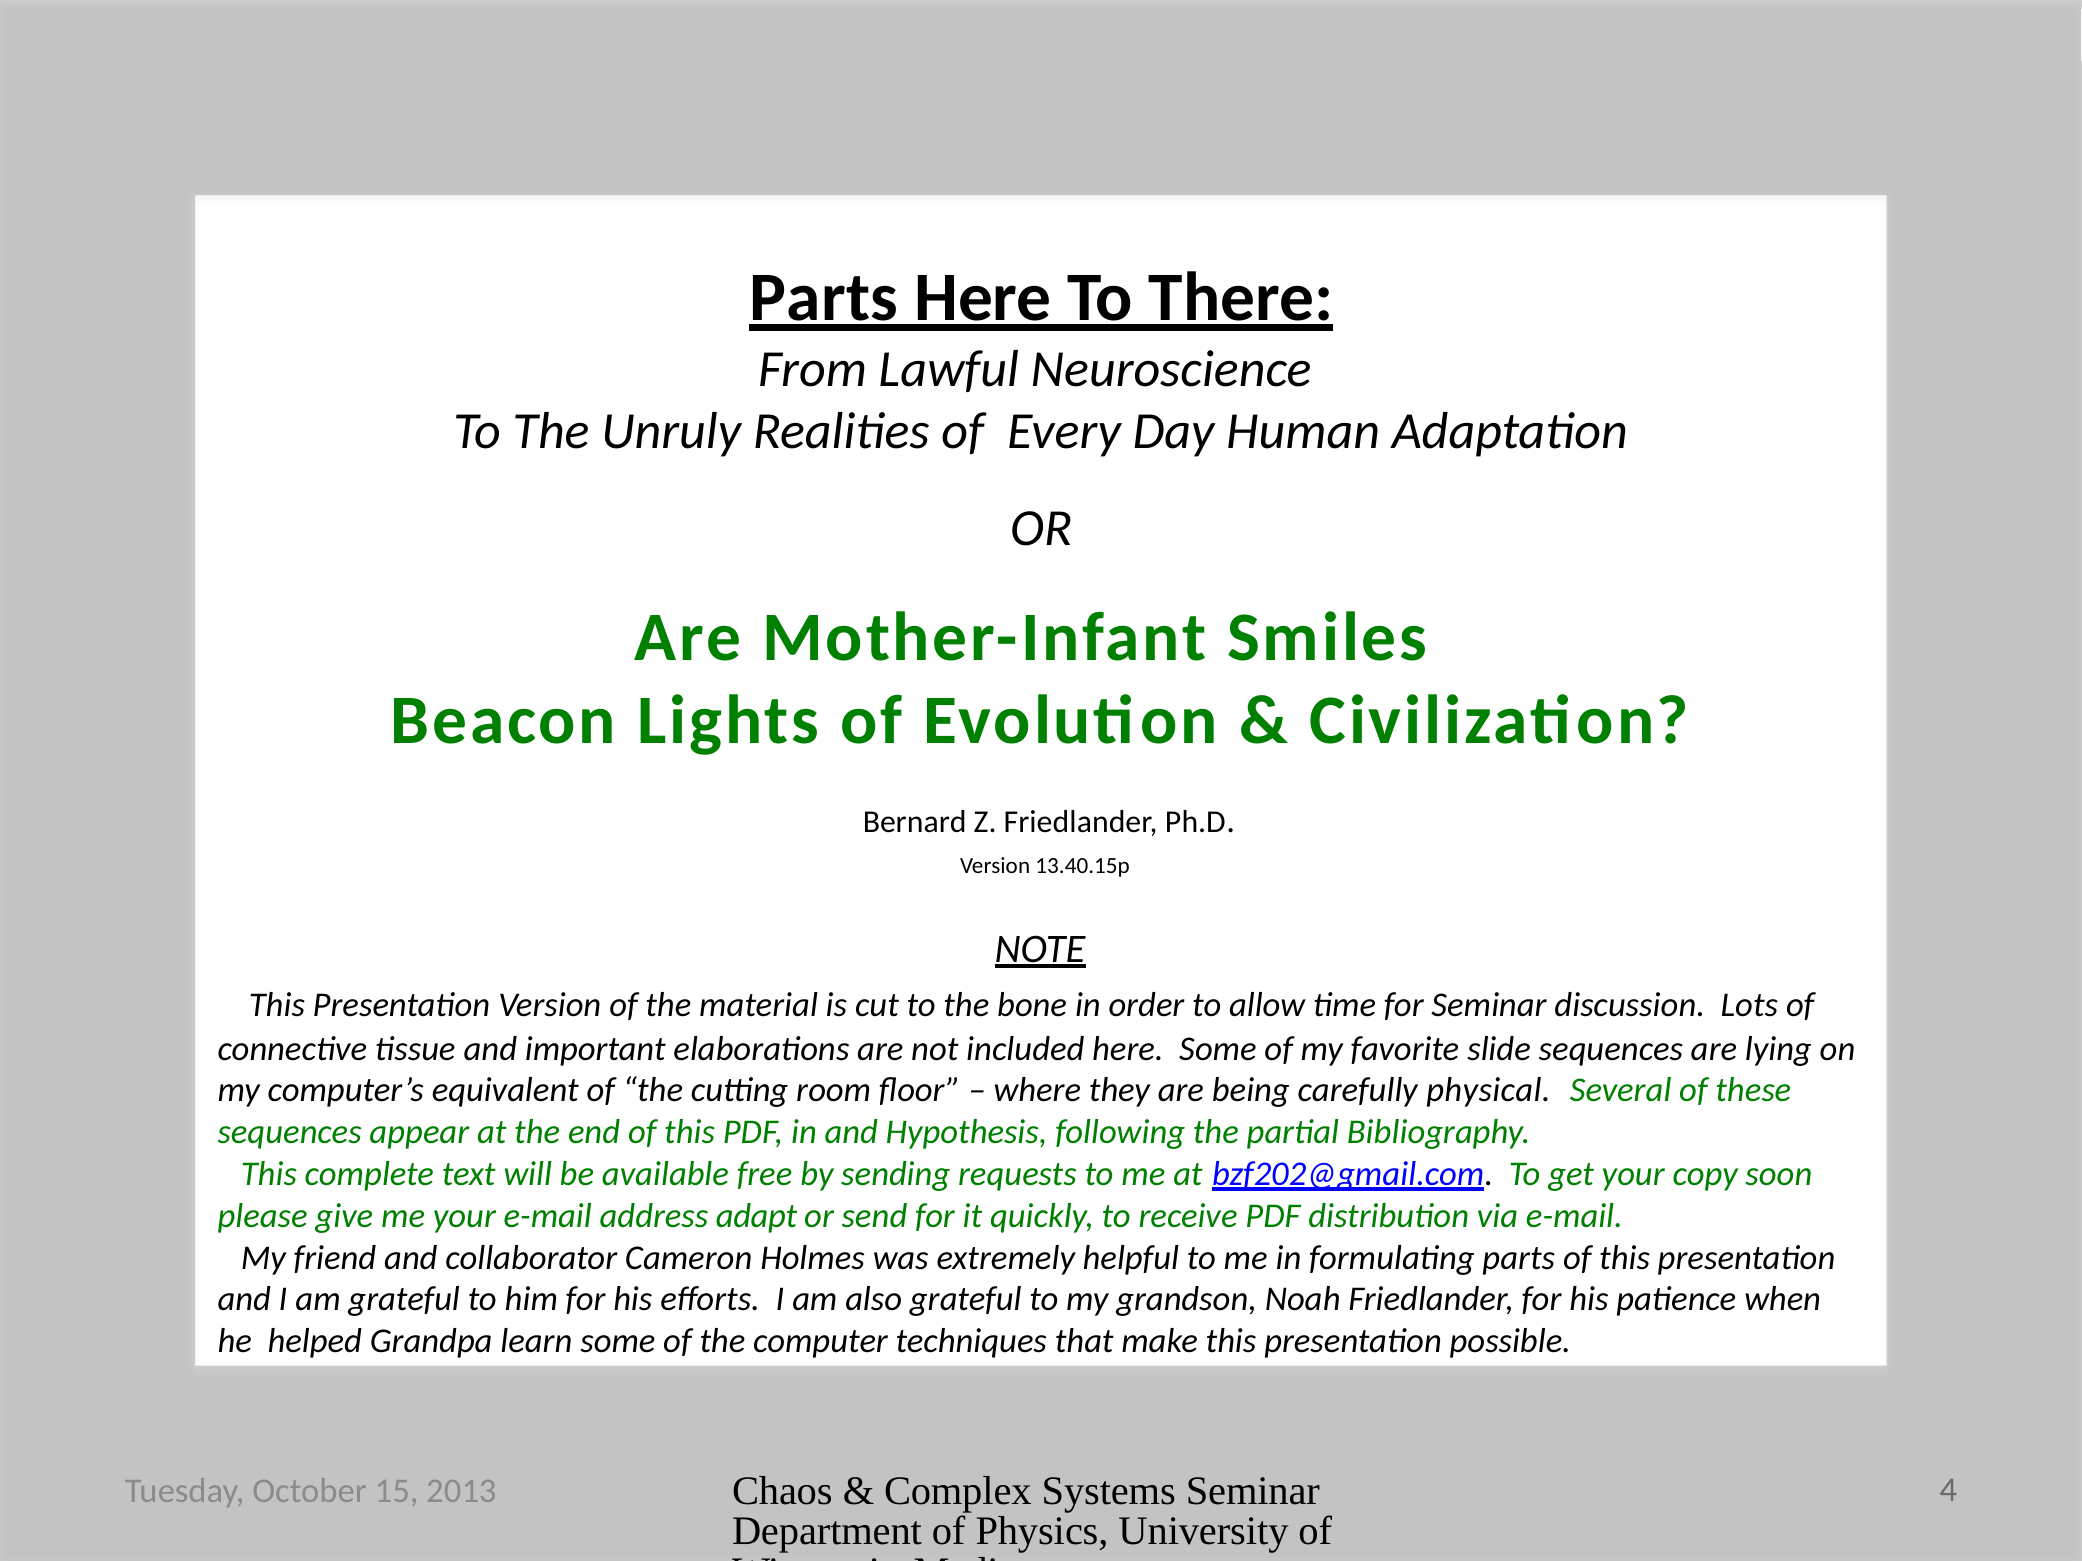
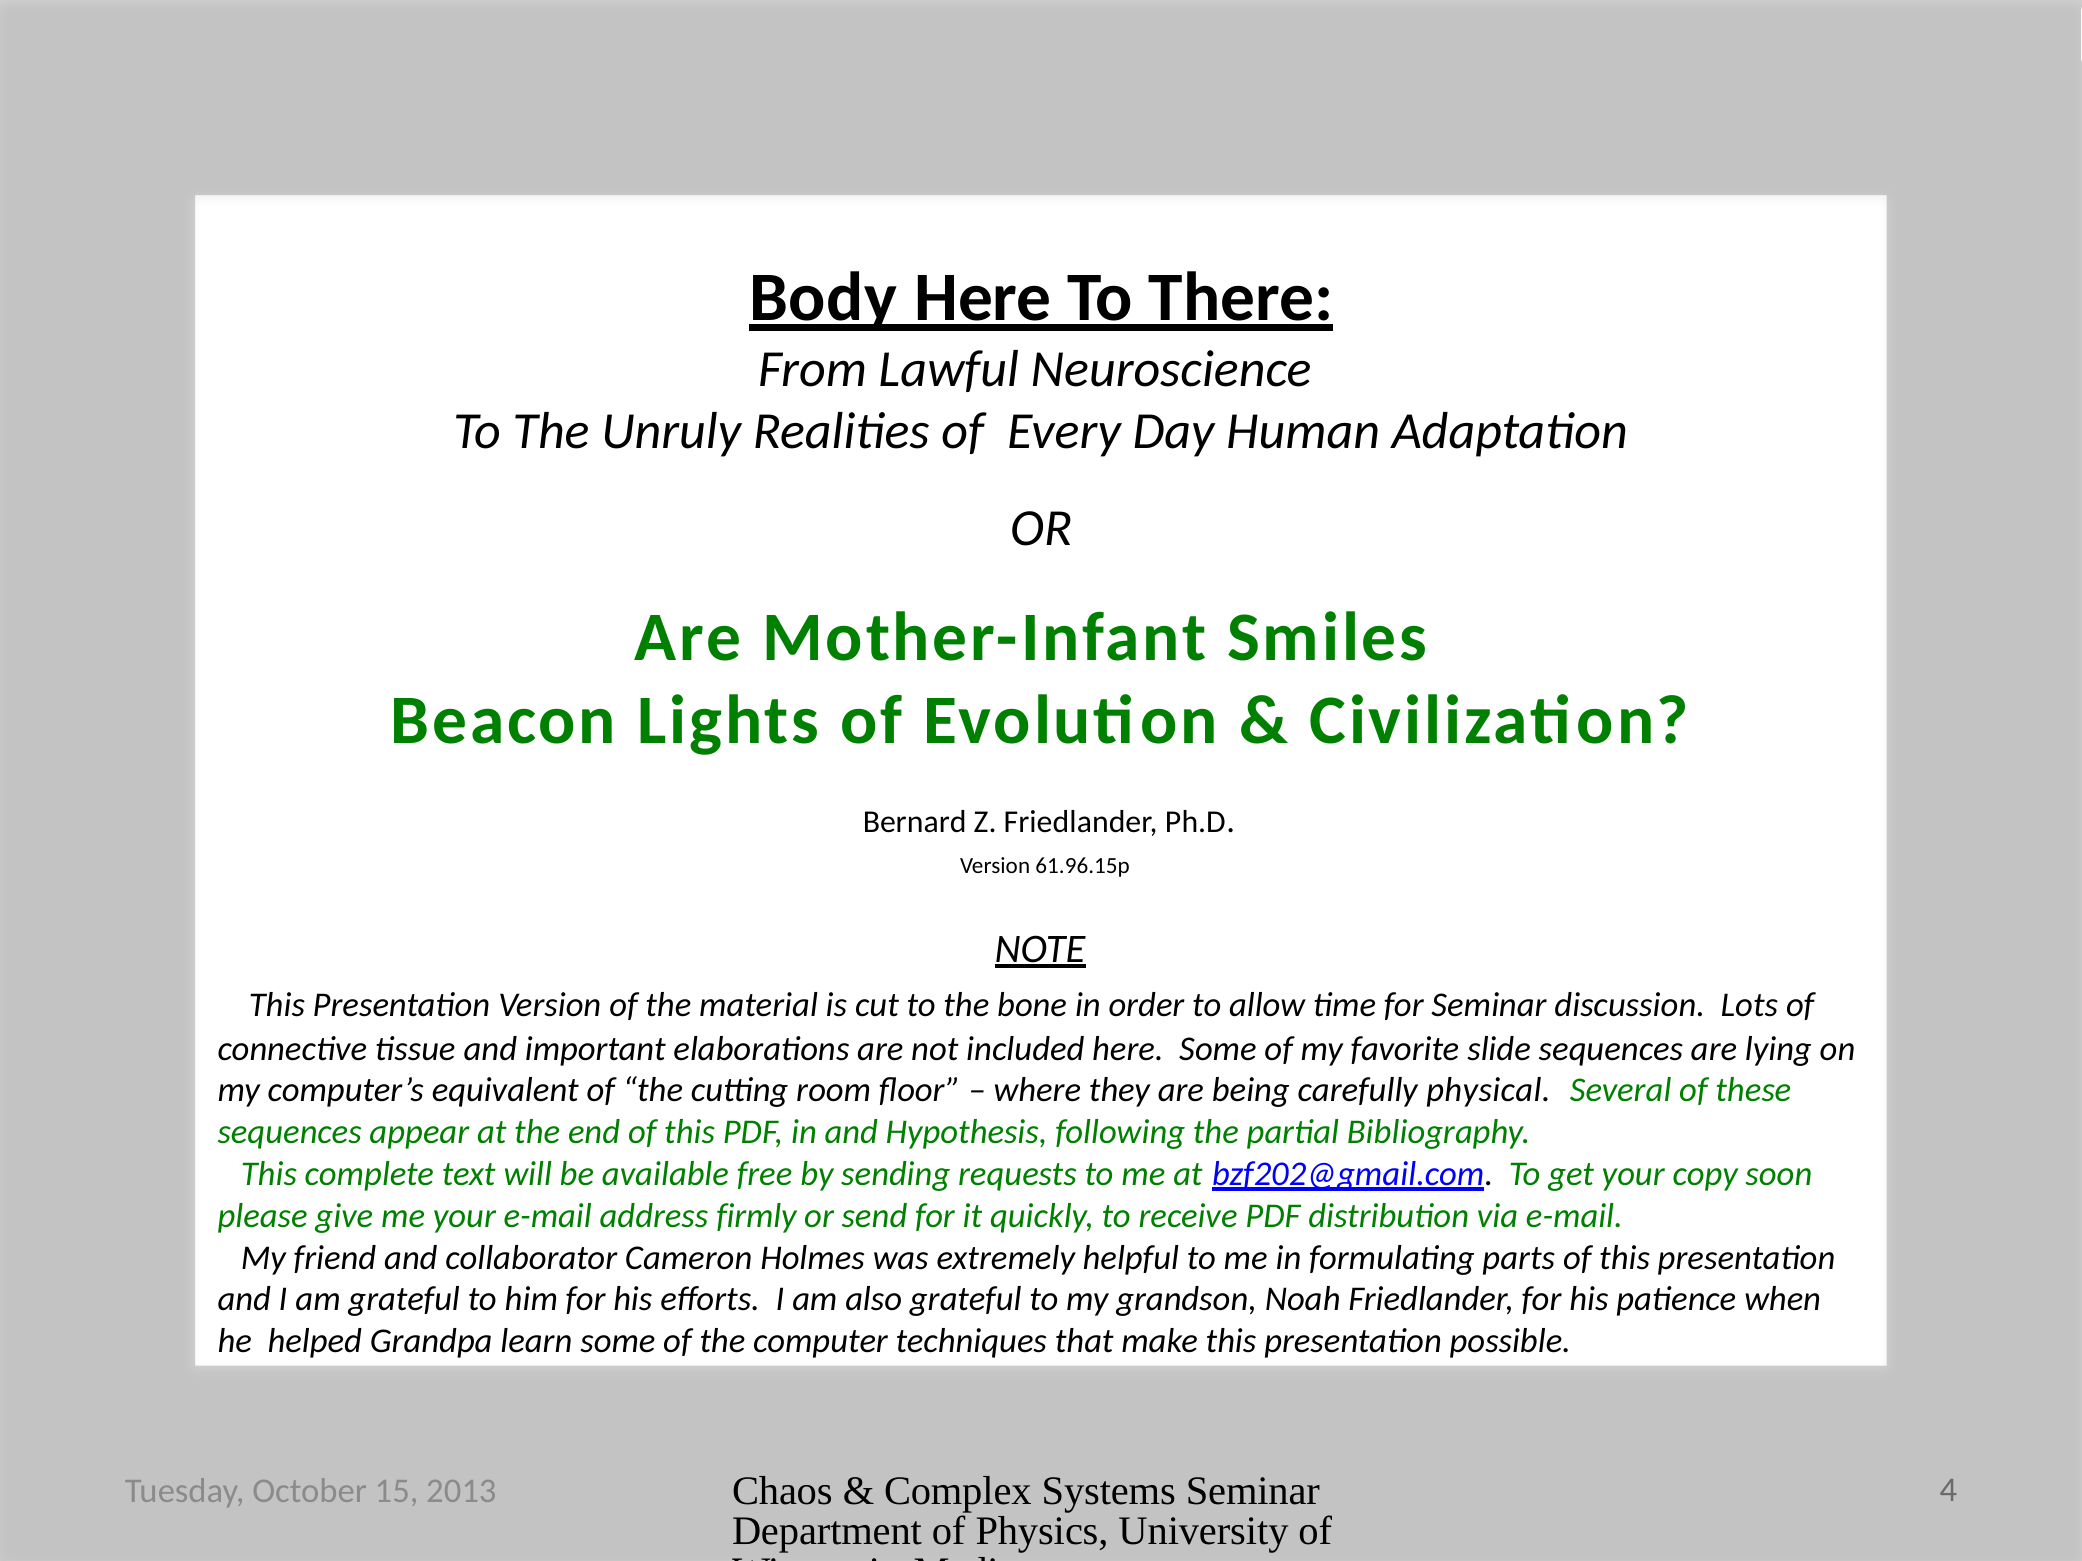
Parts at (824, 298): Parts -> Body
13.40.15p: 13.40.15p -> 61.96.15p
adapt: adapt -> firmly
